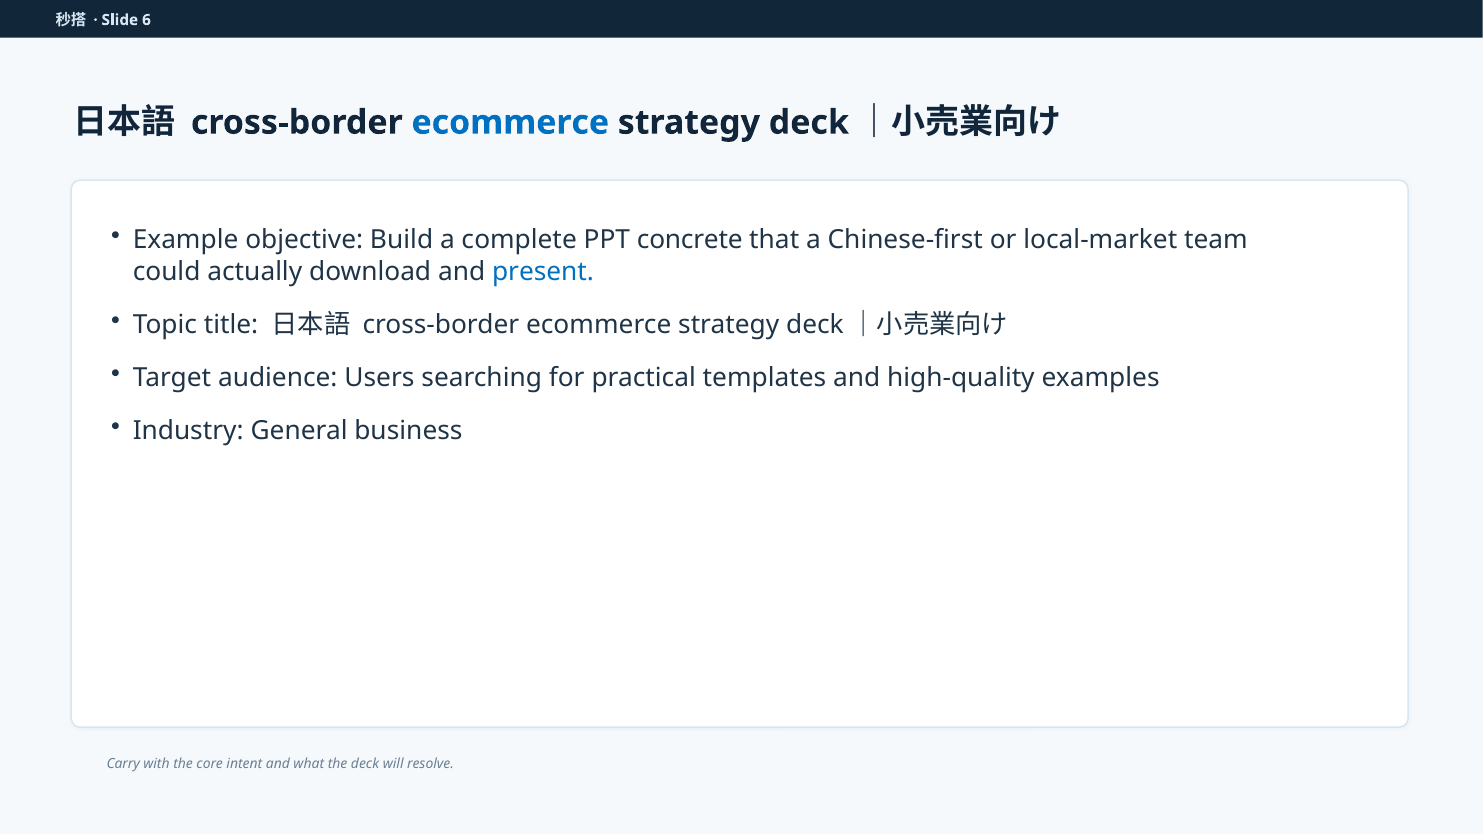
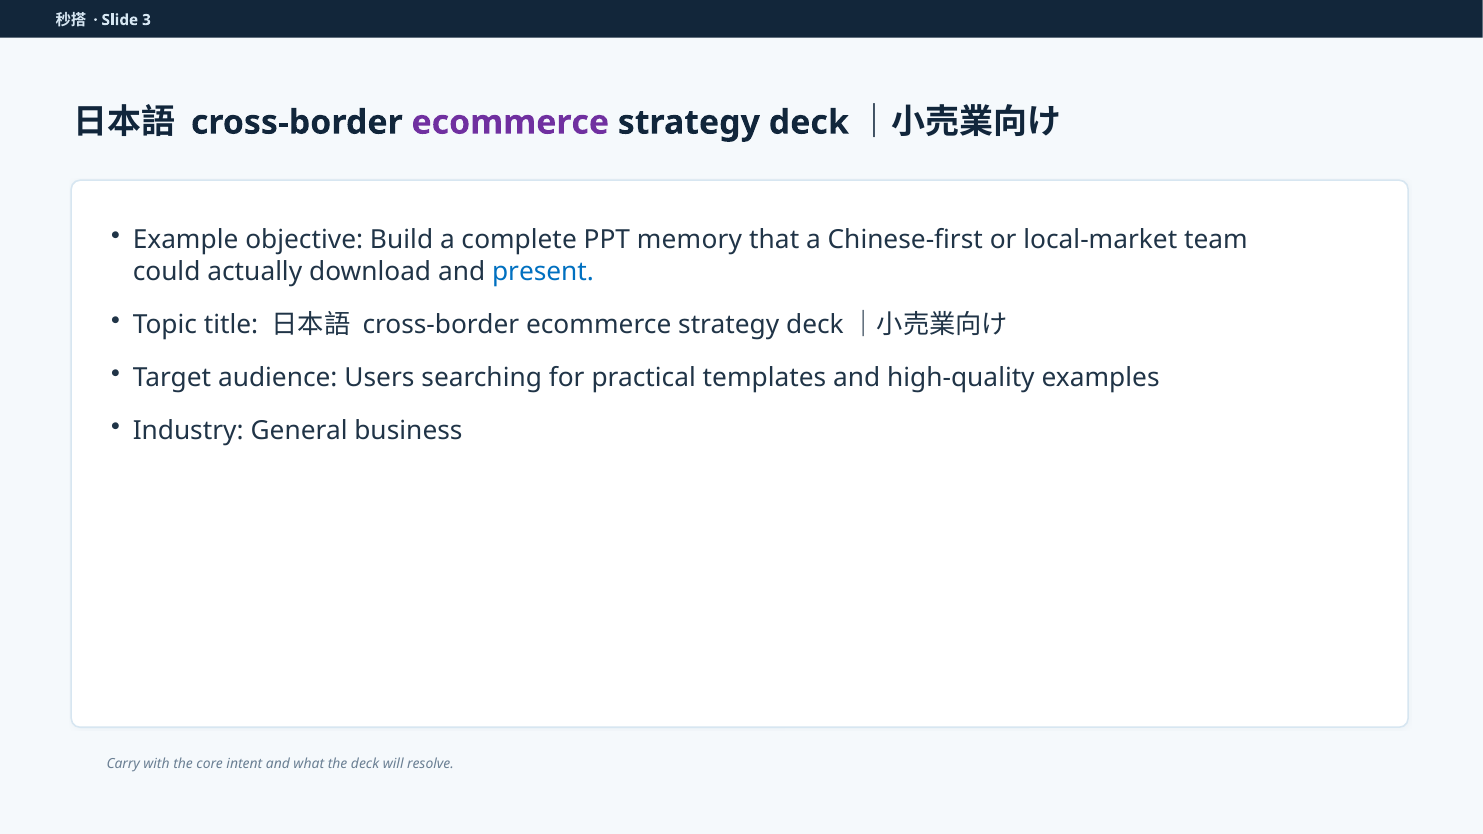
6: 6 -> 3
ecommerce at (510, 123) colour: blue -> purple
concrete: concrete -> memory
